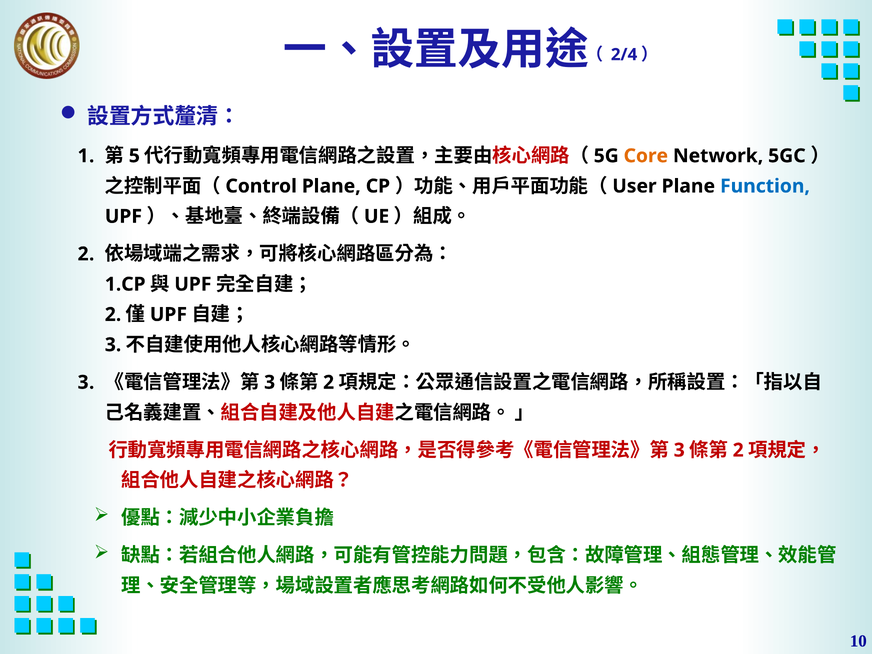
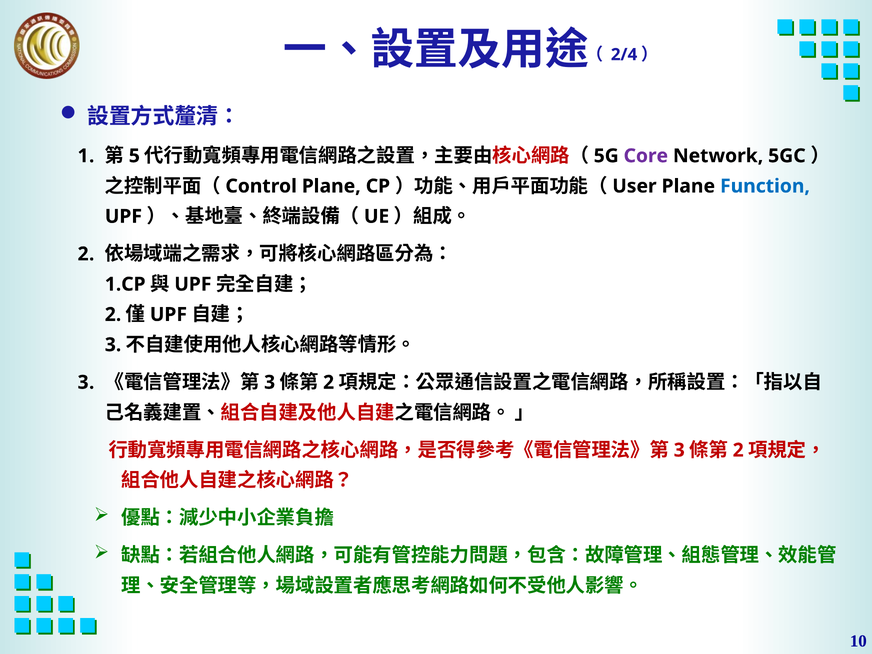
Core colour: orange -> purple
